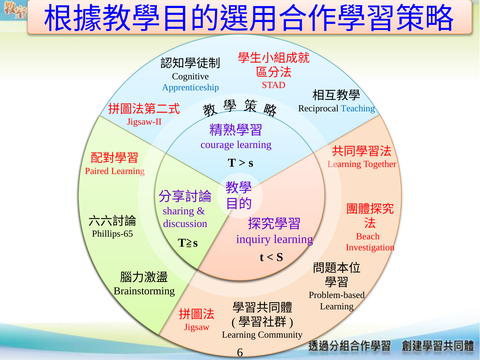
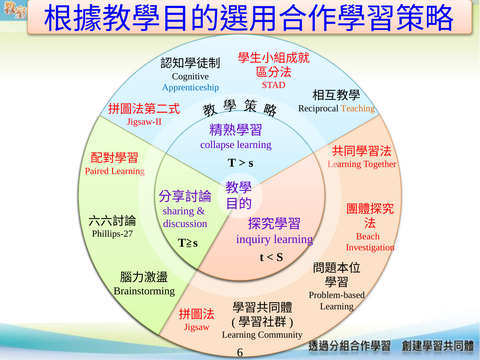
Teaching colour: blue -> orange
courage: courage -> collapse
Phillips-65: Phillips-65 -> Phillips-27
